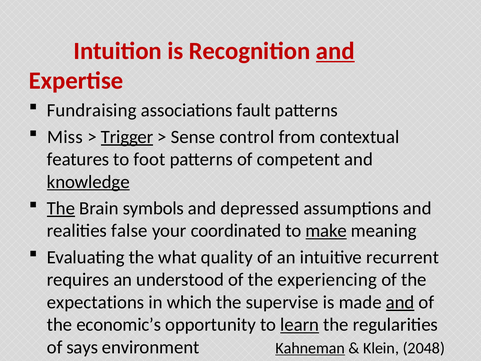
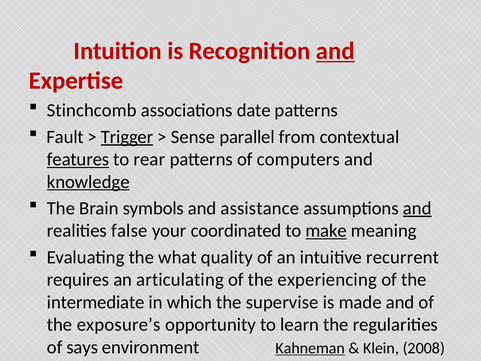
Fundraising: Fundraising -> Stinchcomb
fault: fault -> date
Miss: Miss -> Fault
control: control -> parallel
features underline: none -> present
foot: foot -> rear
competent: competent -> computers
The at (61, 208) underline: present -> none
depressed: depressed -> assistance
and at (417, 208) underline: none -> present
understood: understood -> articulating
expectations: expectations -> intermediate
and at (400, 302) underline: present -> none
economic’s: economic’s -> exposure’s
learn underline: present -> none
2048: 2048 -> 2008
